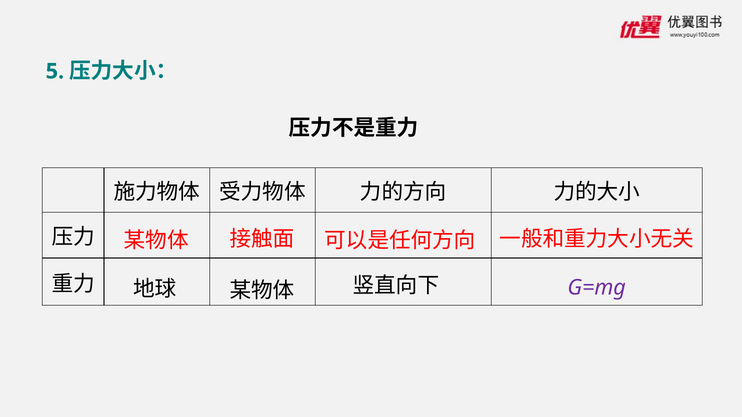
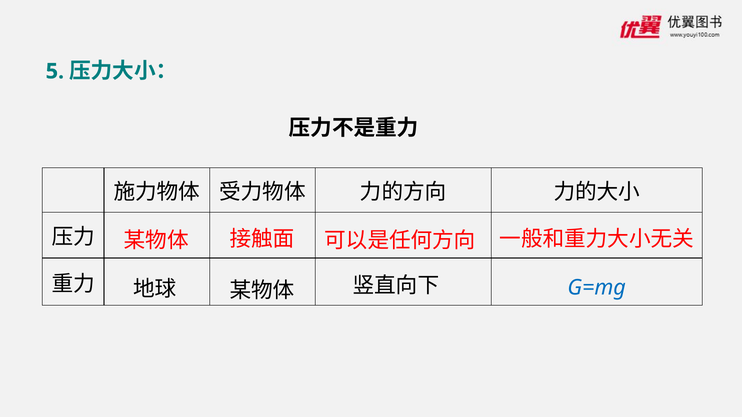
G=mg colour: purple -> blue
